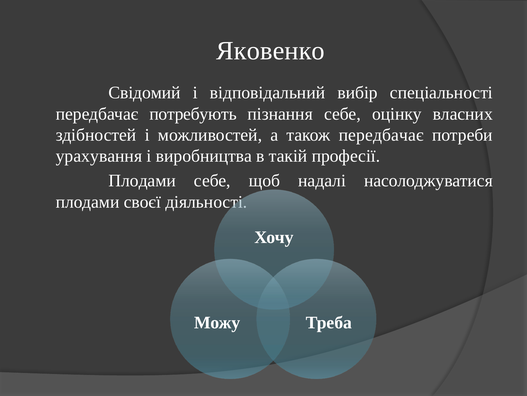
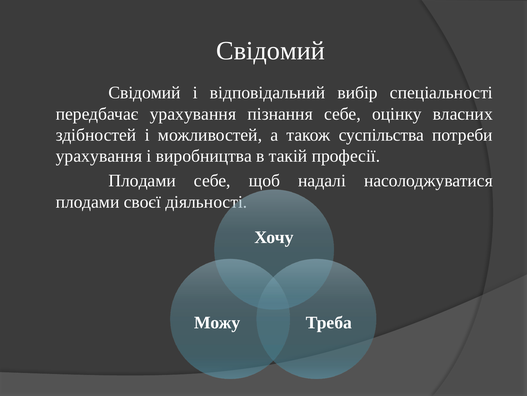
Яковенко at (271, 51): Яковенко -> Свідомий
передбачає потребують: потребують -> урахування
також передбачає: передбачає -> суспільства
